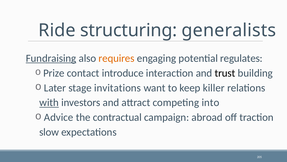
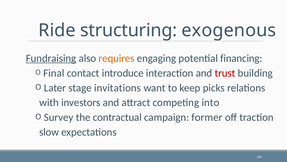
generalists: generalists -> exogenous
regulates: regulates -> financing
Prize: Prize -> Final
trust colour: black -> red
killer: killer -> picks
with underline: present -> none
Advice: Advice -> Survey
abroad: abroad -> former
